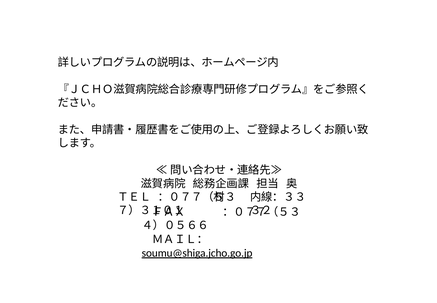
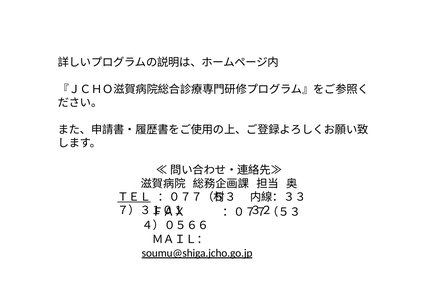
ＴＥＬ underline: none -> present
